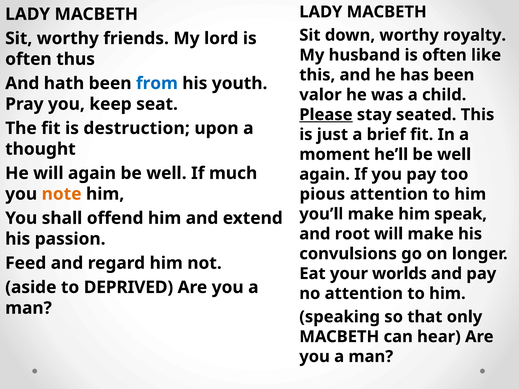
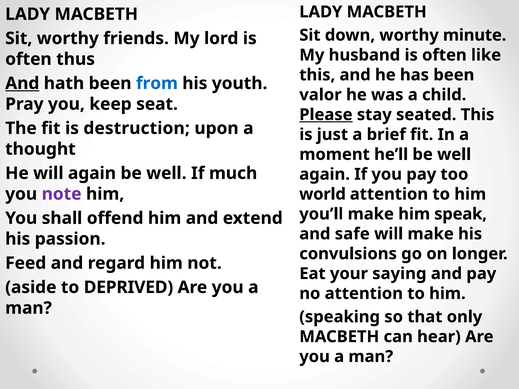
royalty: royalty -> minute
And at (22, 83) underline: none -> present
note colour: orange -> purple
pious: pious -> world
root: root -> safe
worlds: worlds -> saying
